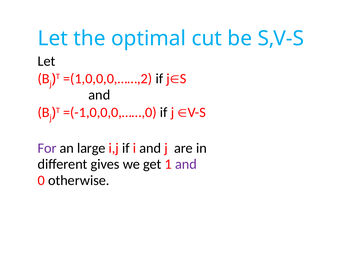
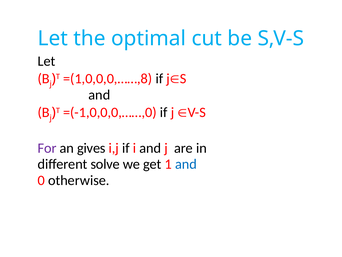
=(1,0,0,0,……,2: =(1,0,0,0,……,2 -> =(1,0,0,0,……,8
large: large -> gives
gives: gives -> solve
and at (186, 164) colour: purple -> blue
